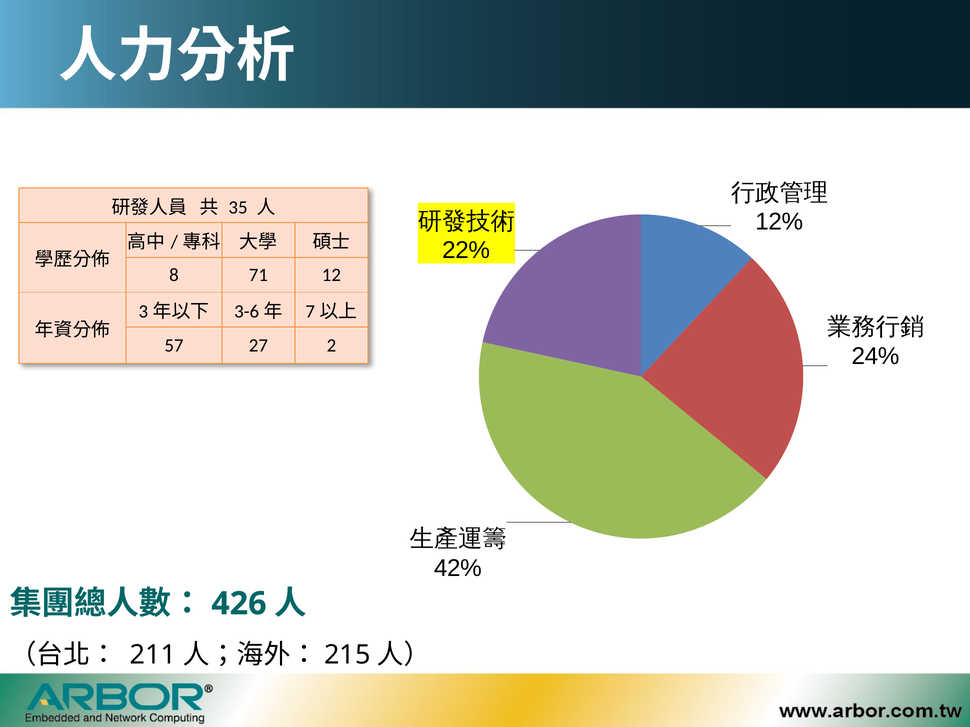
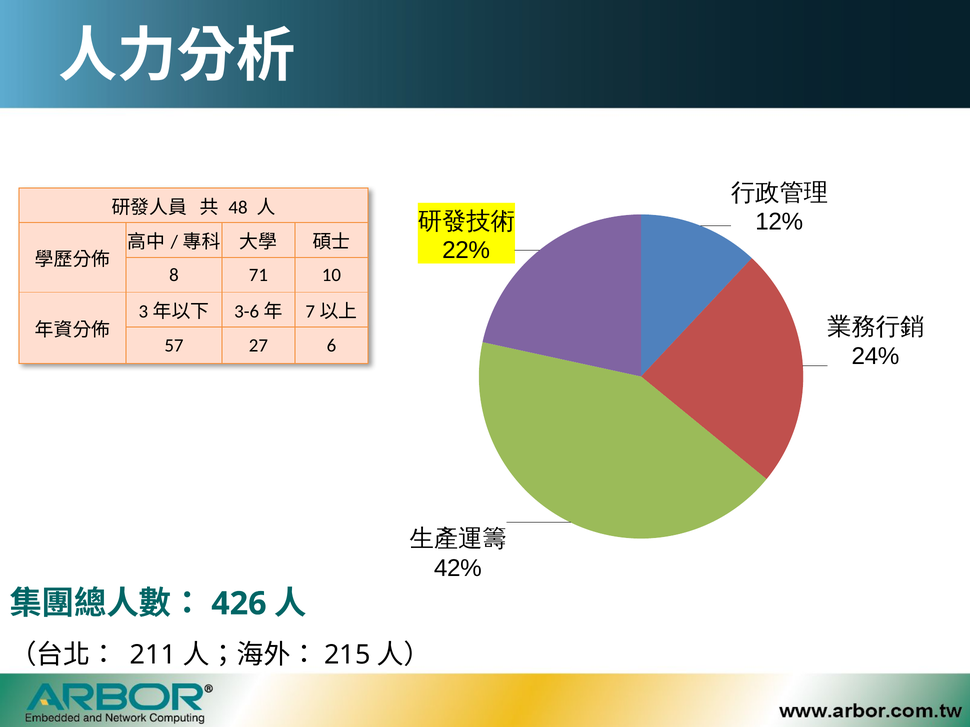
35: 35 -> 48
12: 12 -> 10
2: 2 -> 6
